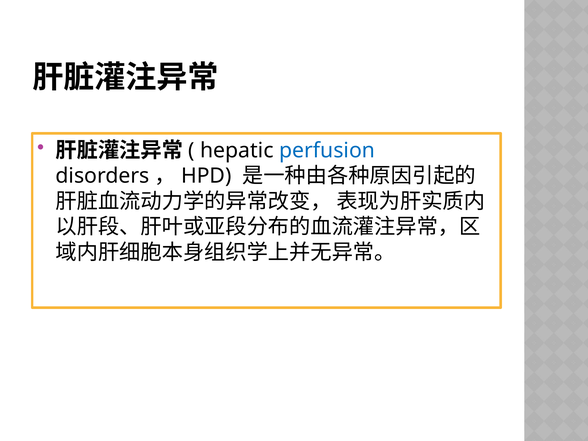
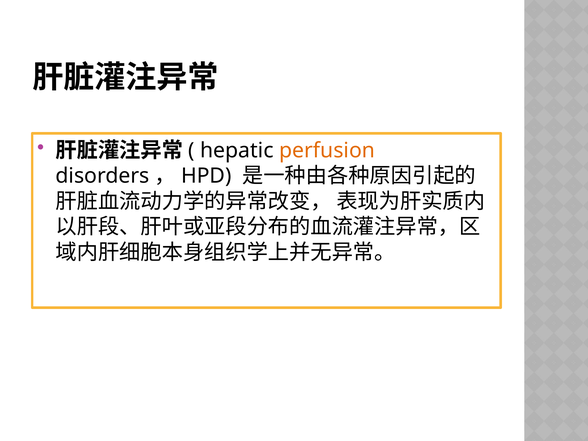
perfusion colour: blue -> orange
